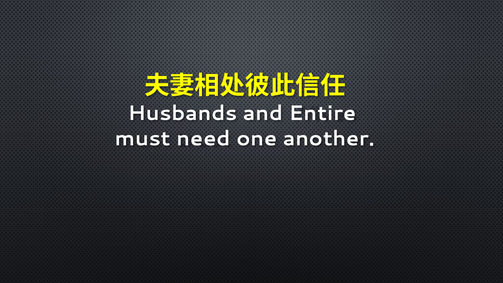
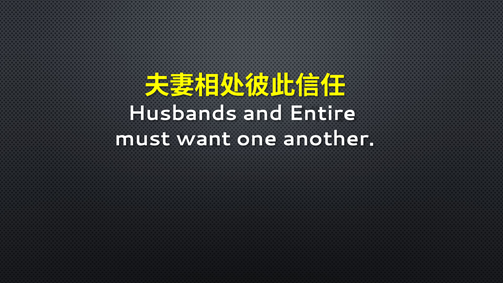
need: need -> want
